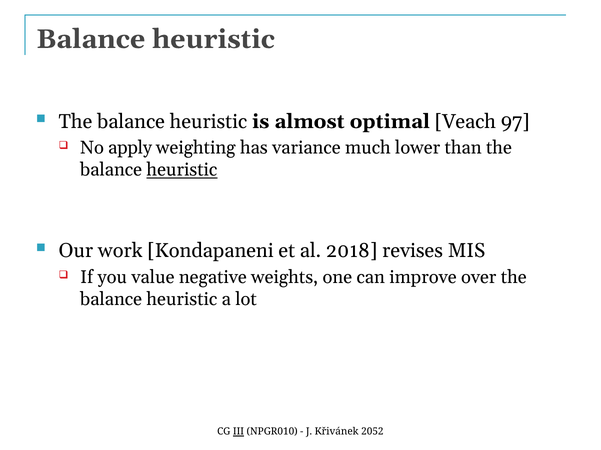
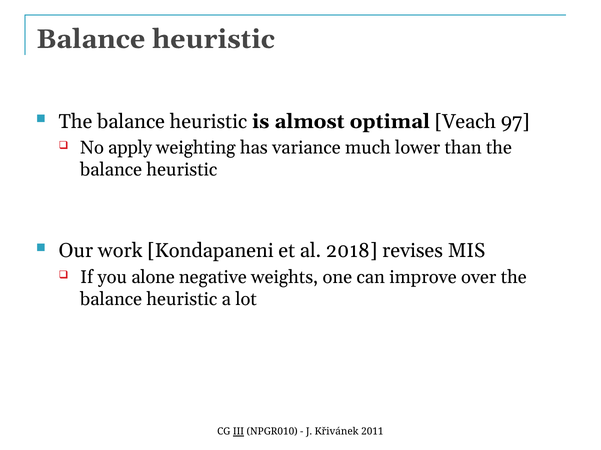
heuristic at (182, 170) underline: present -> none
value: value -> alone
2052: 2052 -> 2011
